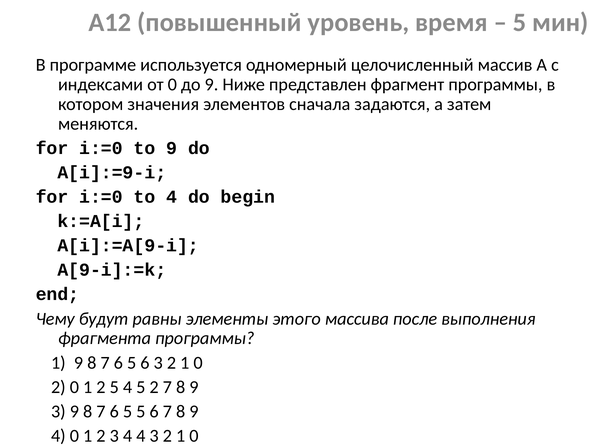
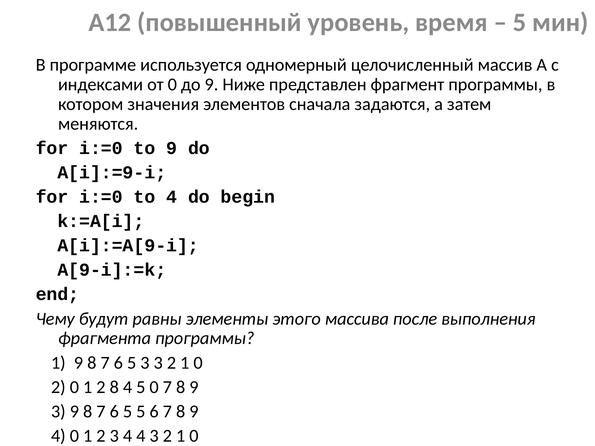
6 5 6: 6 -> 3
2 5: 5 -> 8
5 2: 2 -> 0
